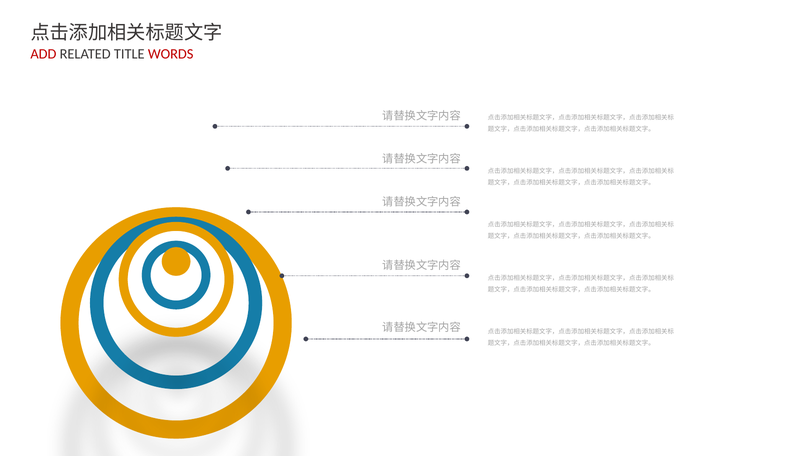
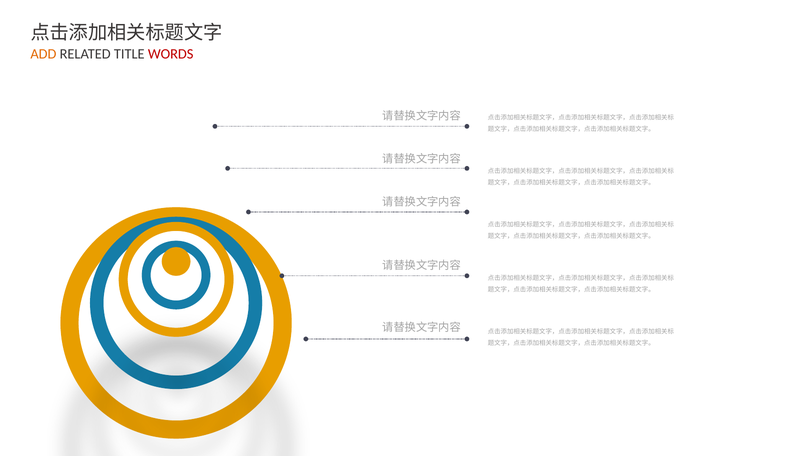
ADD colour: red -> orange
